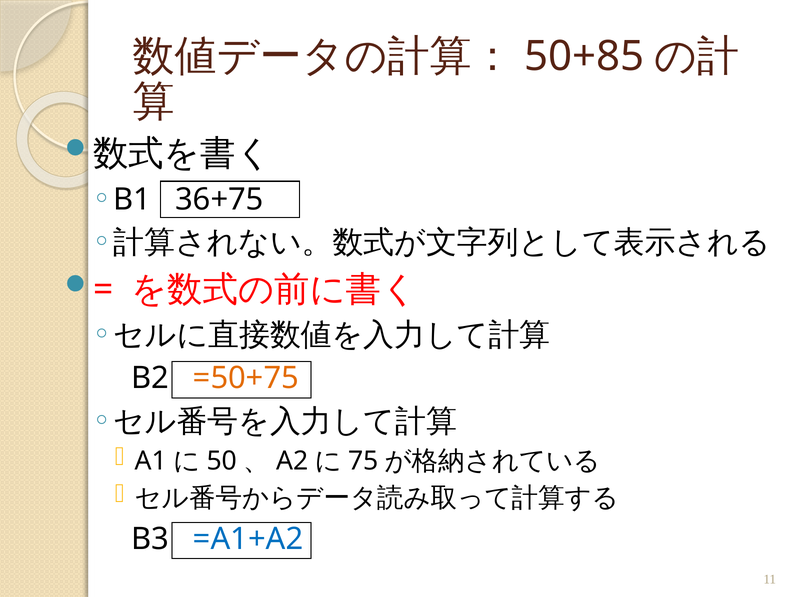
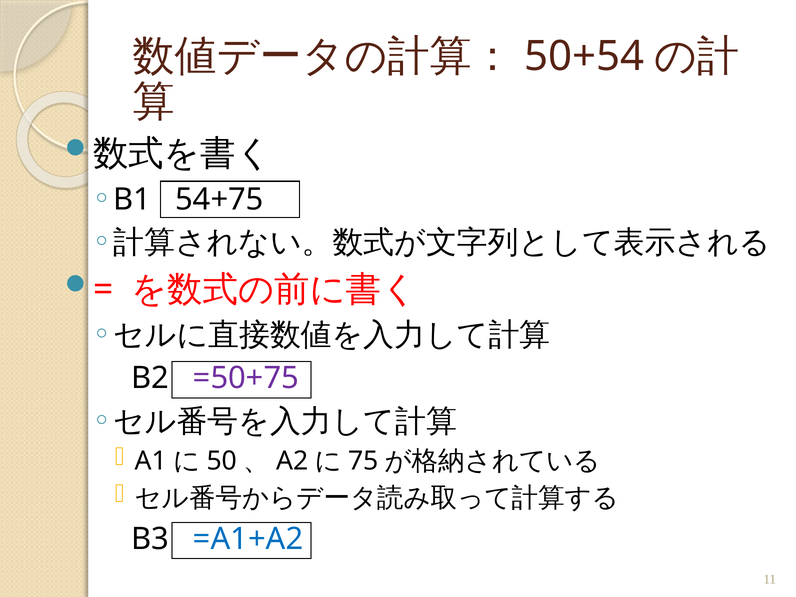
50+85: 50+85 -> 50+54
36+75: 36+75 -> 54+75
=50+75 colour: orange -> purple
